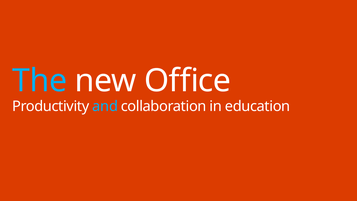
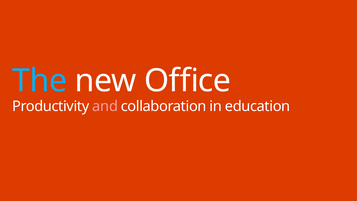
and colour: light blue -> pink
